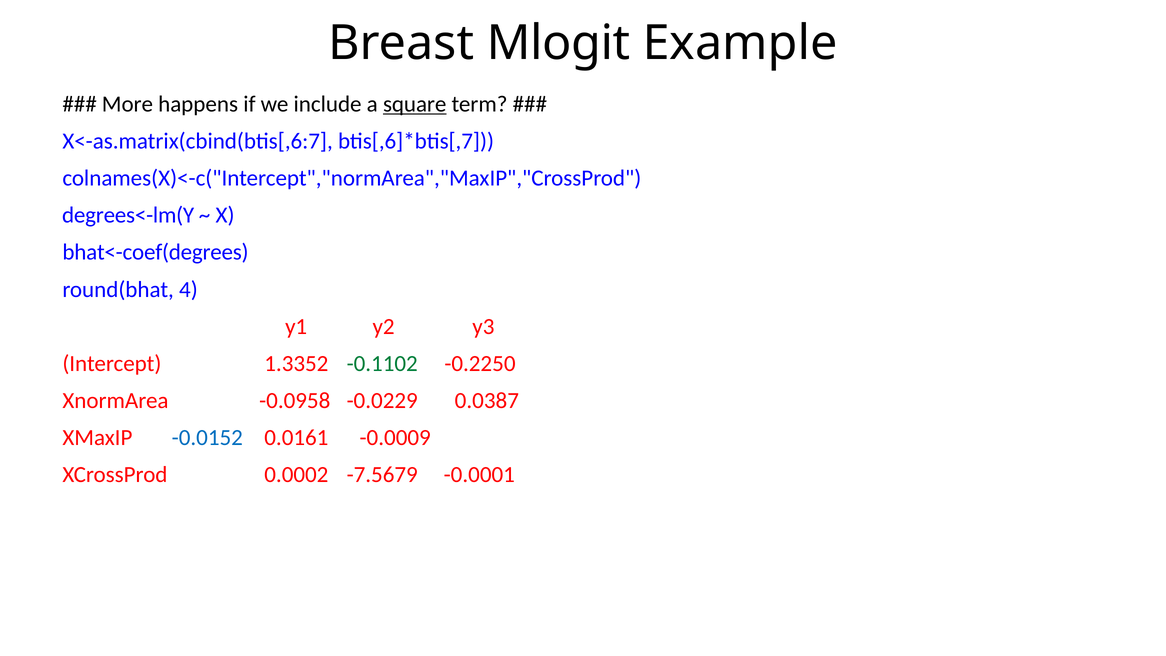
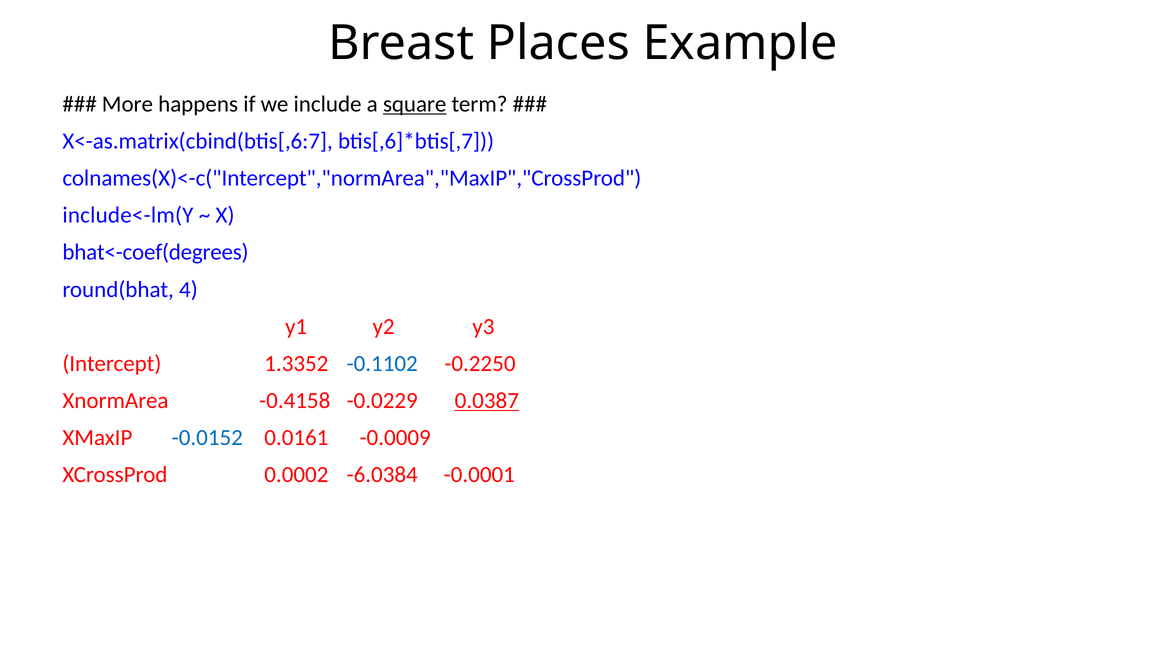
Mlogit: Mlogit -> Places
degrees<-lm(Y: degrees<-lm(Y -> include<-lm(Y
-0.1102 colour: green -> blue
-0.0958: -0.0958 -> -0.4158
0.0387 underline: none -> present
-7.5679: -7.5679 -> -6.0384
